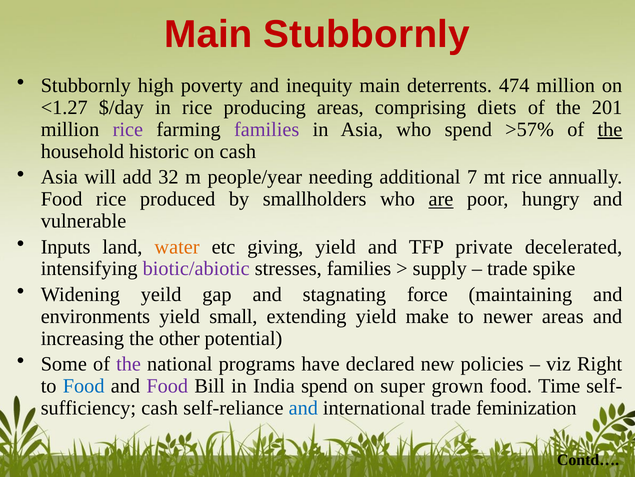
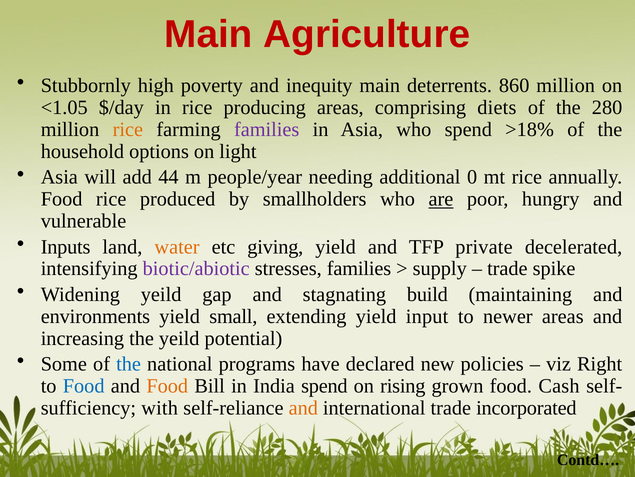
Main Stubbornly: Stubbornly -> Agriculture
474: 474 -> 860
<1.27: <1.27 -> <1.05
201: 201 -> 280
rice at (128, 129) colour: purple -> orange
>57%: >57% -> >18%
the at (610, 129) underline: present -> none
historic: historic -> options
on cash: cash -> light
32: 32 -> 44
7: 7 -> 0
force: force -> build
make: make -> input
the other: other -> yeild
the at (129, 364) colour: purple -> blue
Food at (167, 385) colour: purple -> orange
super: super -> rising
Time: Time -> Cash
cash at (160, 407): cash -> with
and at (303, 407) colour: blue -> orange
feminization: feminization -> incorporated
